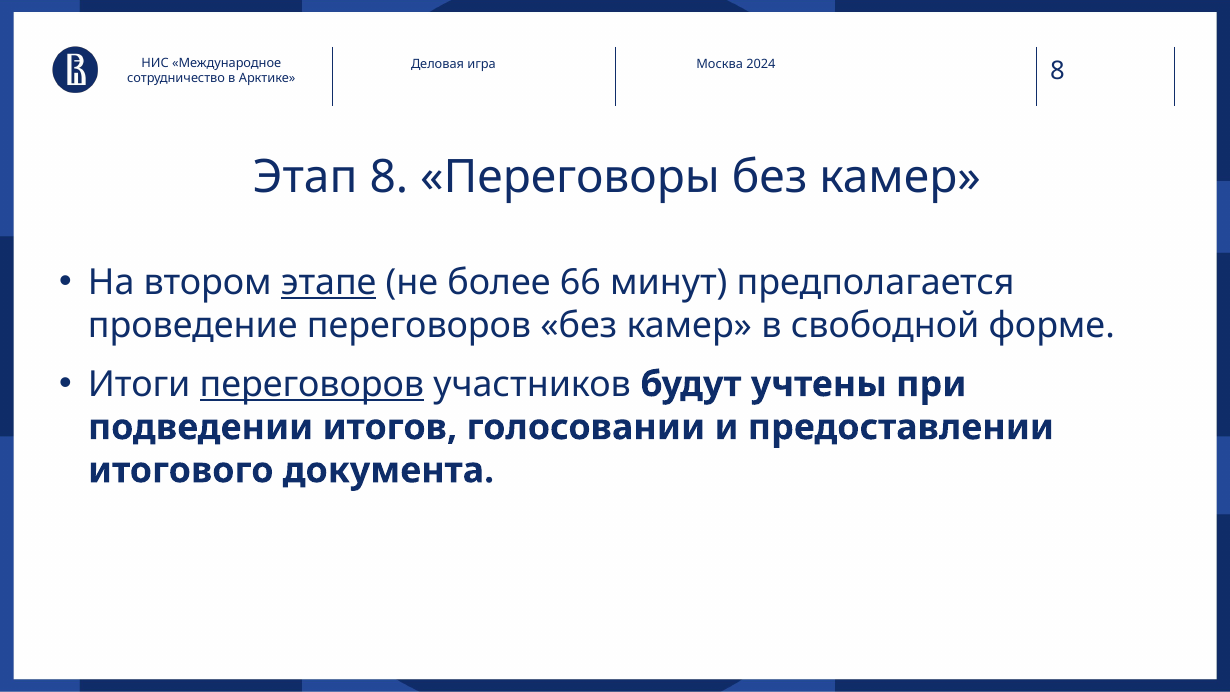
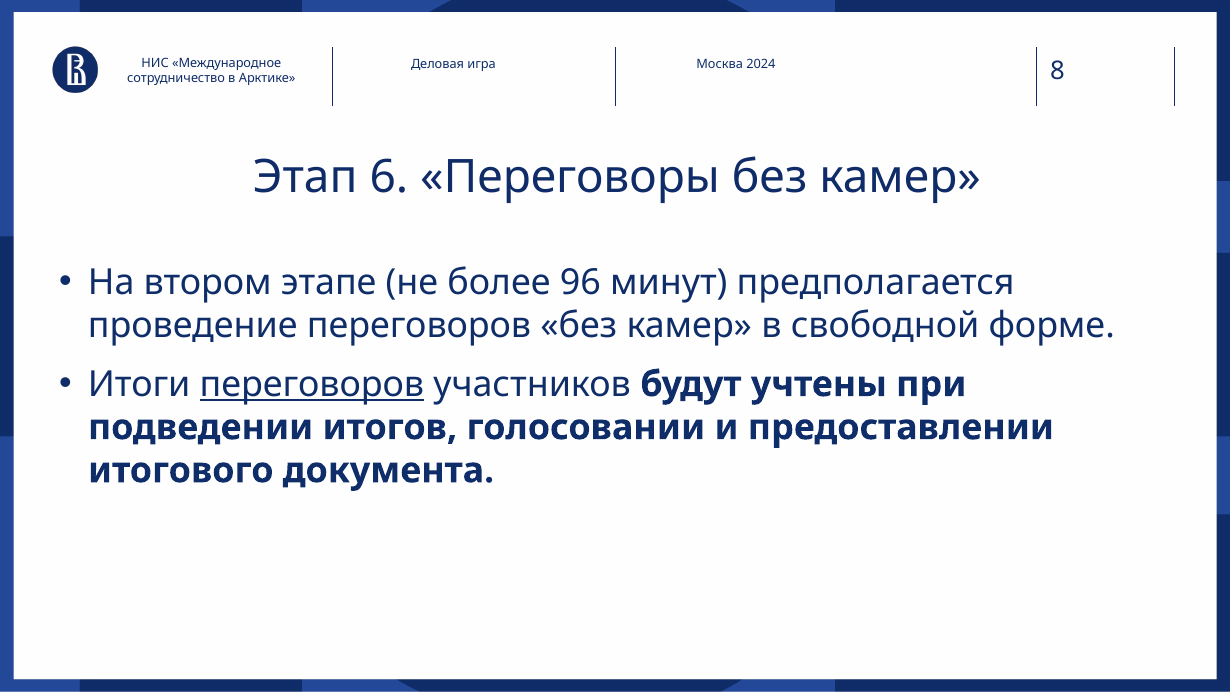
Этап 8: 8 -> 6
этапе underline: present -> none
66: 66 -> 96
